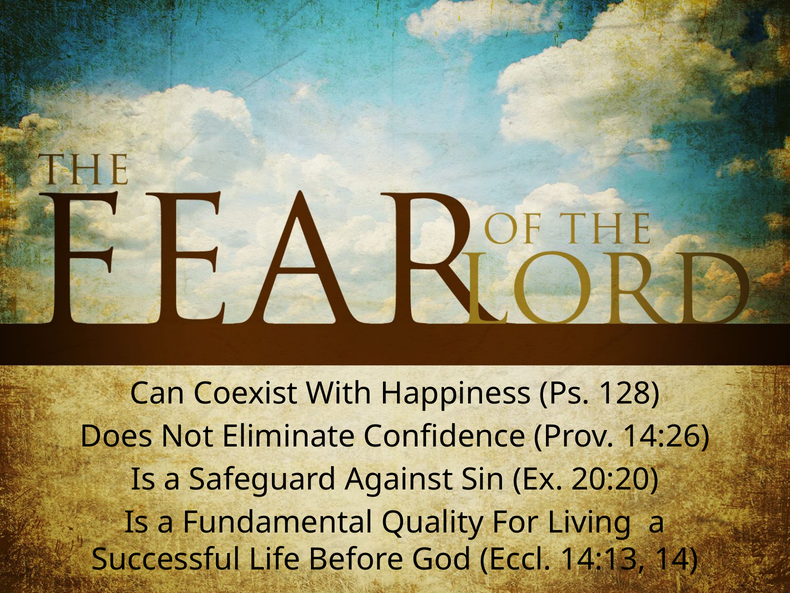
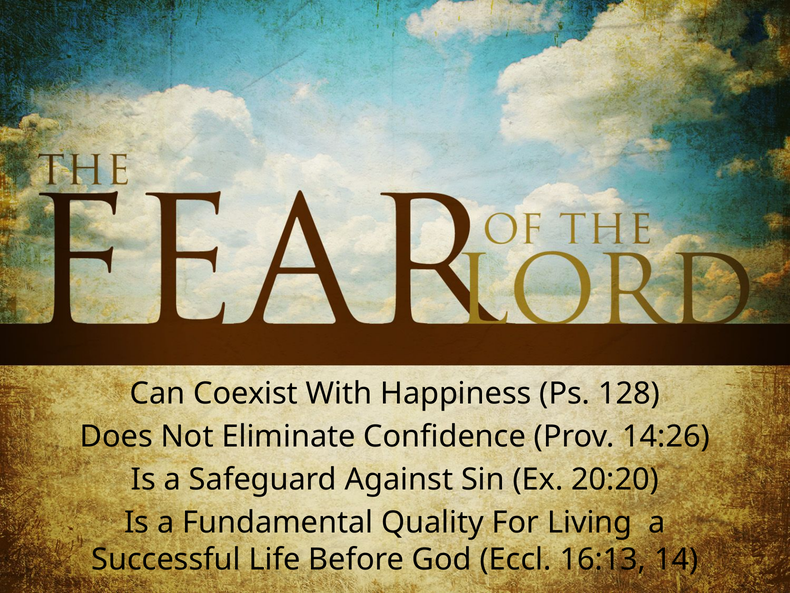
14:13: 14:13 -> 16:13
